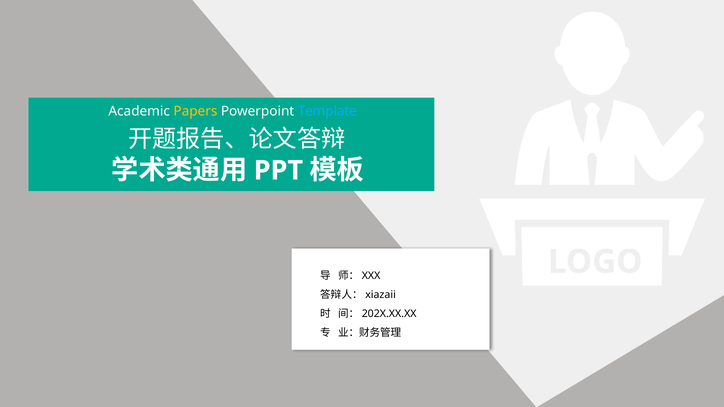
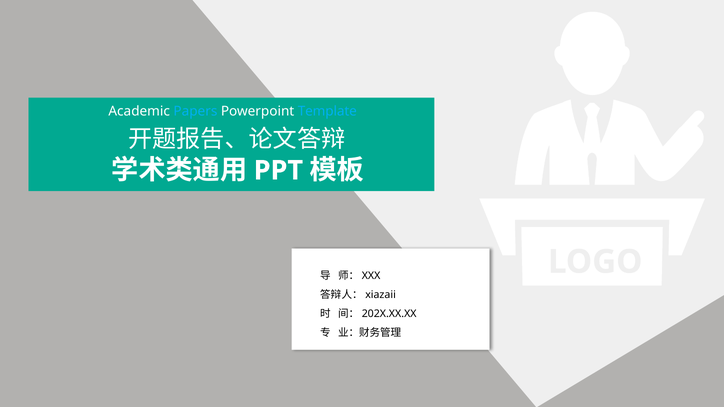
Papers colour: yellow -> light blue
